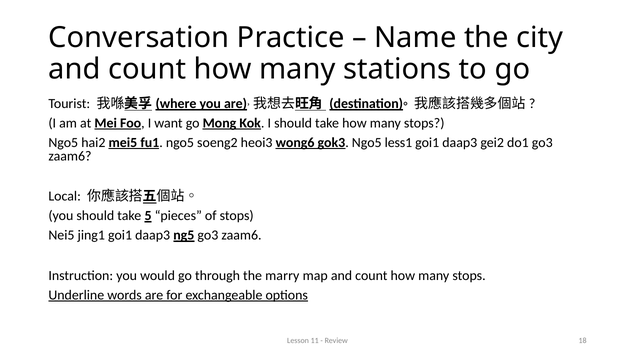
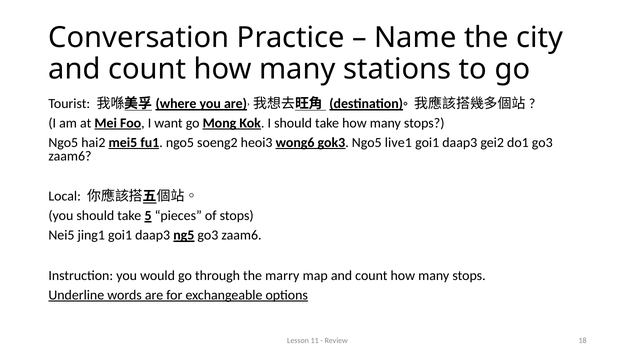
less1: less1 -> live1
